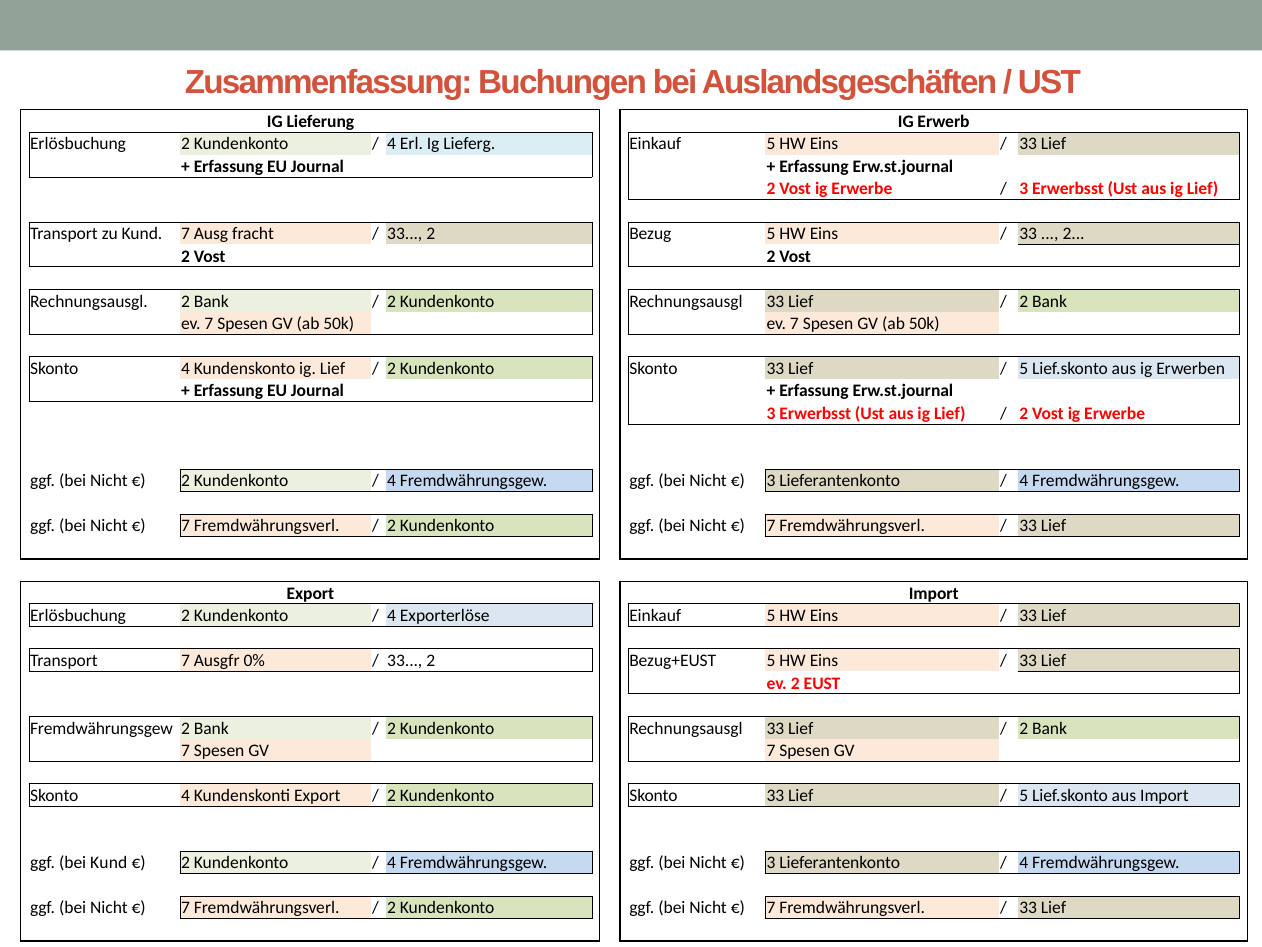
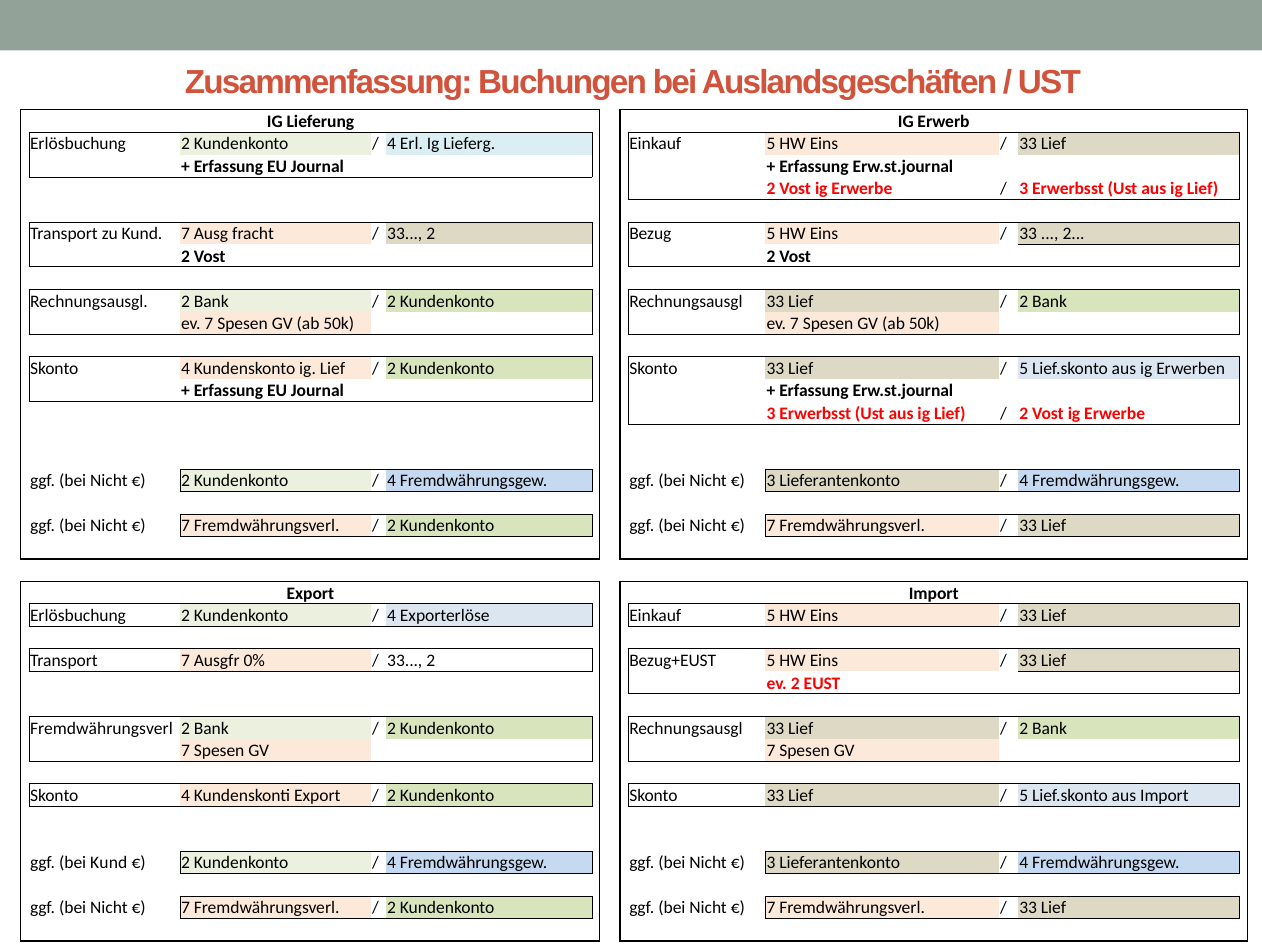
Fremdwährungsgew at (102, 728): Fremdwährungsgew -> Fremdwährungsverl
